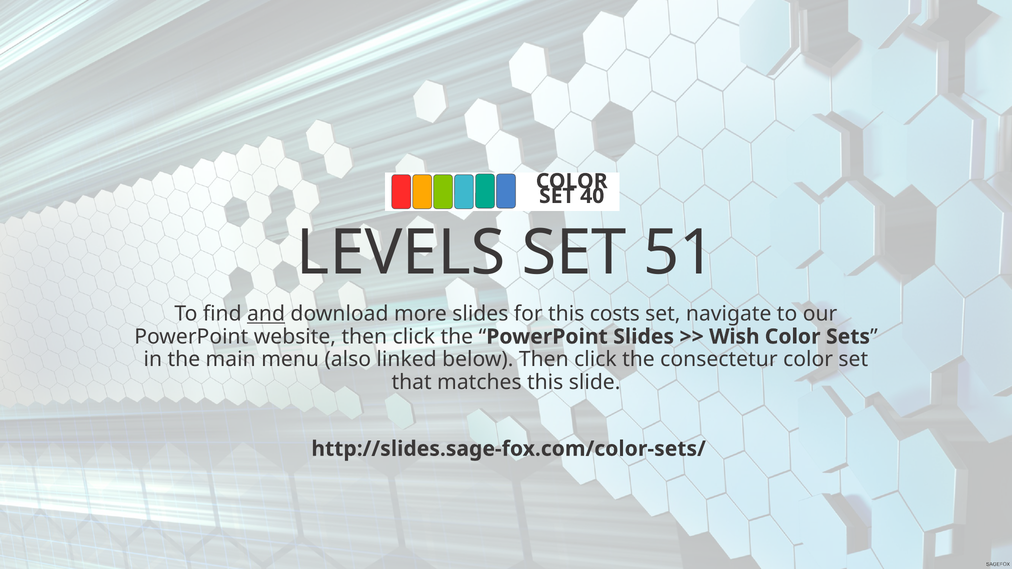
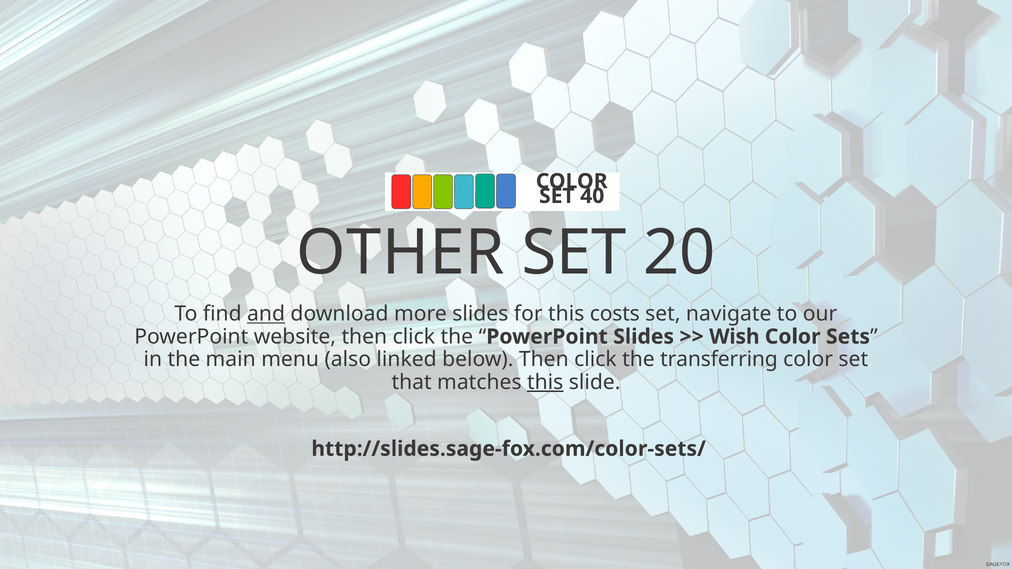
LEVELS: LEVELS -> OTHER
51: 51 -> 20
consectetur: consectetur -> transferring
this at (545, 382) underline: none -> present
